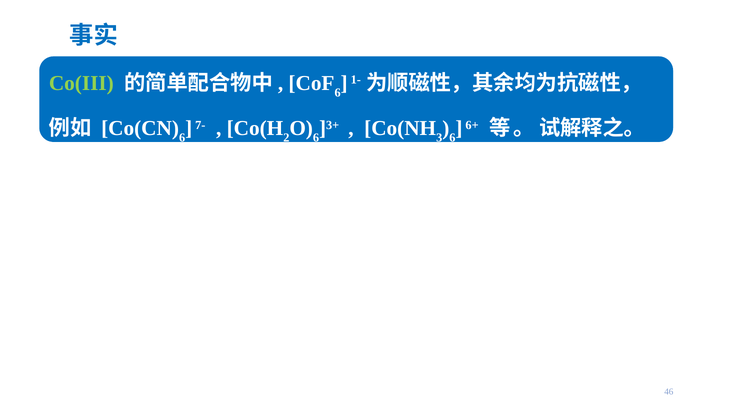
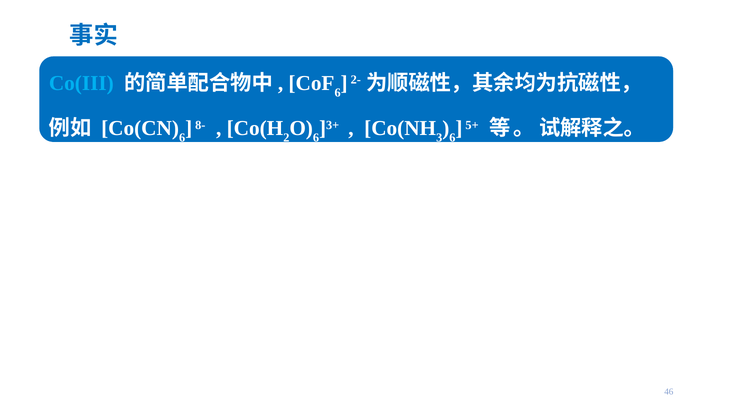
Co(III colour: light green -> light blue
1-: 1- -> 2-
7-: 7- -> 8-
6+: 6+ -> 5+
